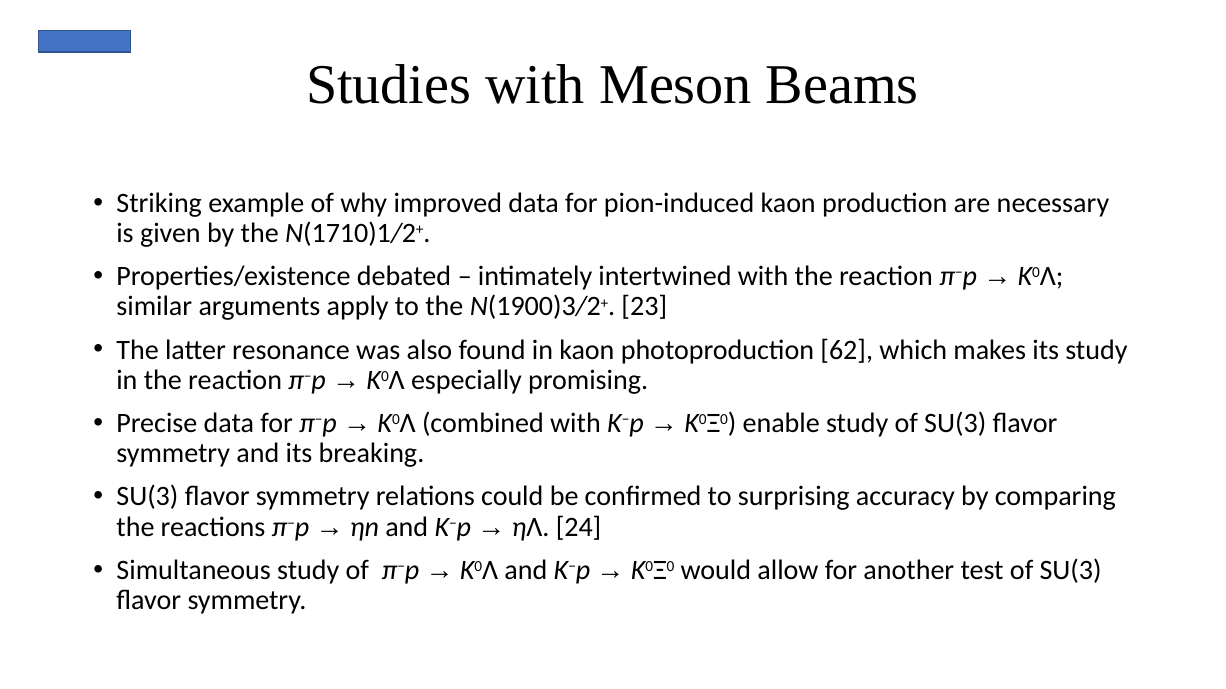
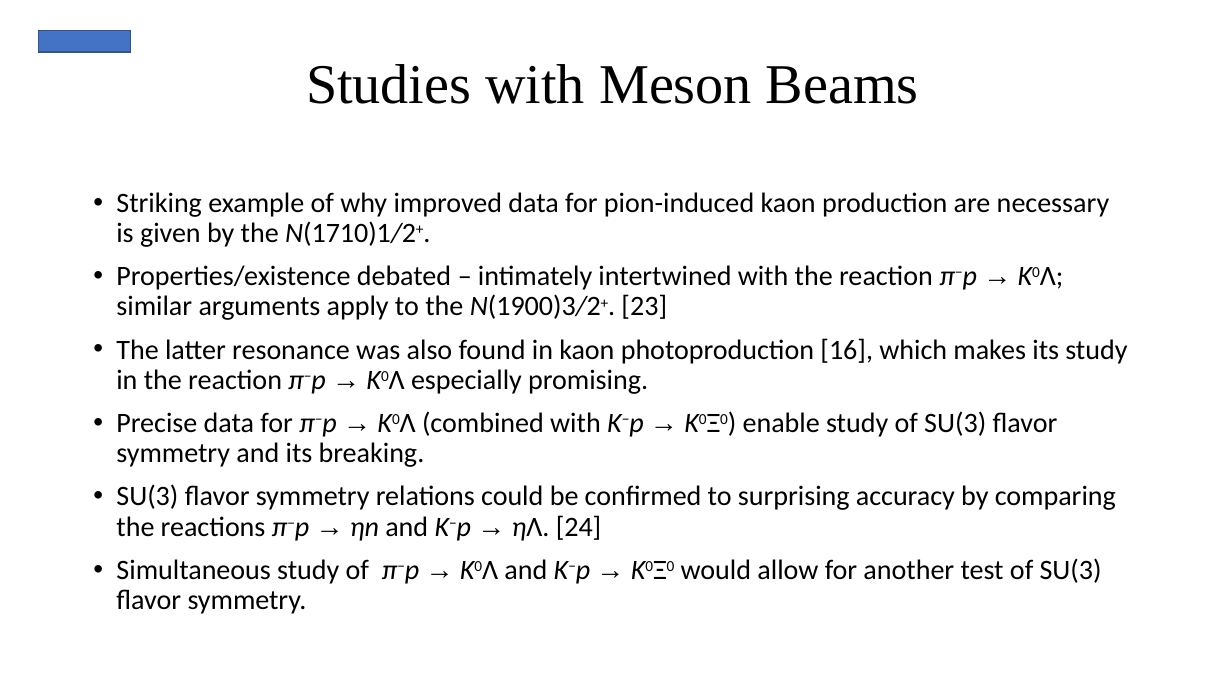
62: 62 -> 16
